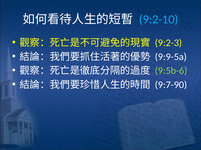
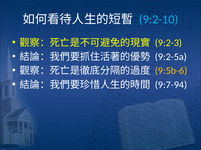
9:9-5a: 9:9-5a -> 9:2-5a
9:5b-6 colour: light green -> yellow
9:7-90: 9:7-90 -> 9:7-94
